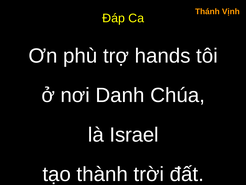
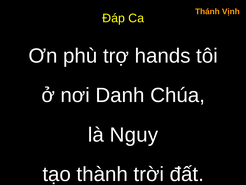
Israel: Israel -> Nguy
